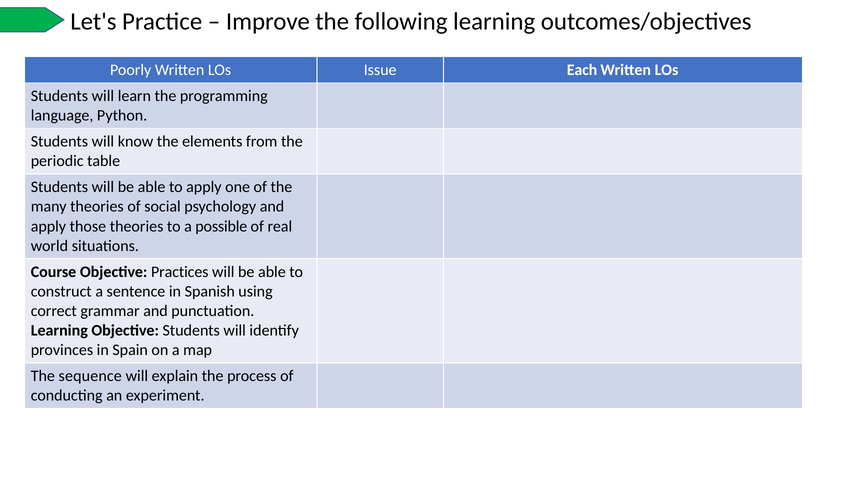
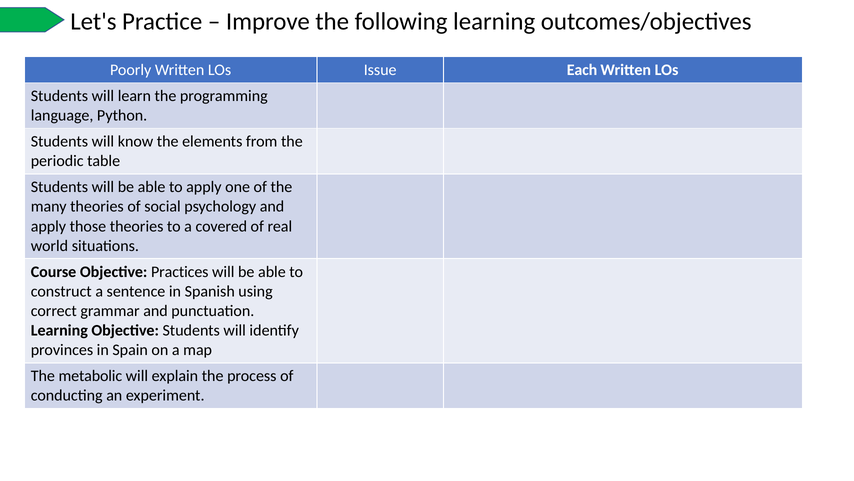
possible: possible -> covered
sequence: sequence -> metabolic
